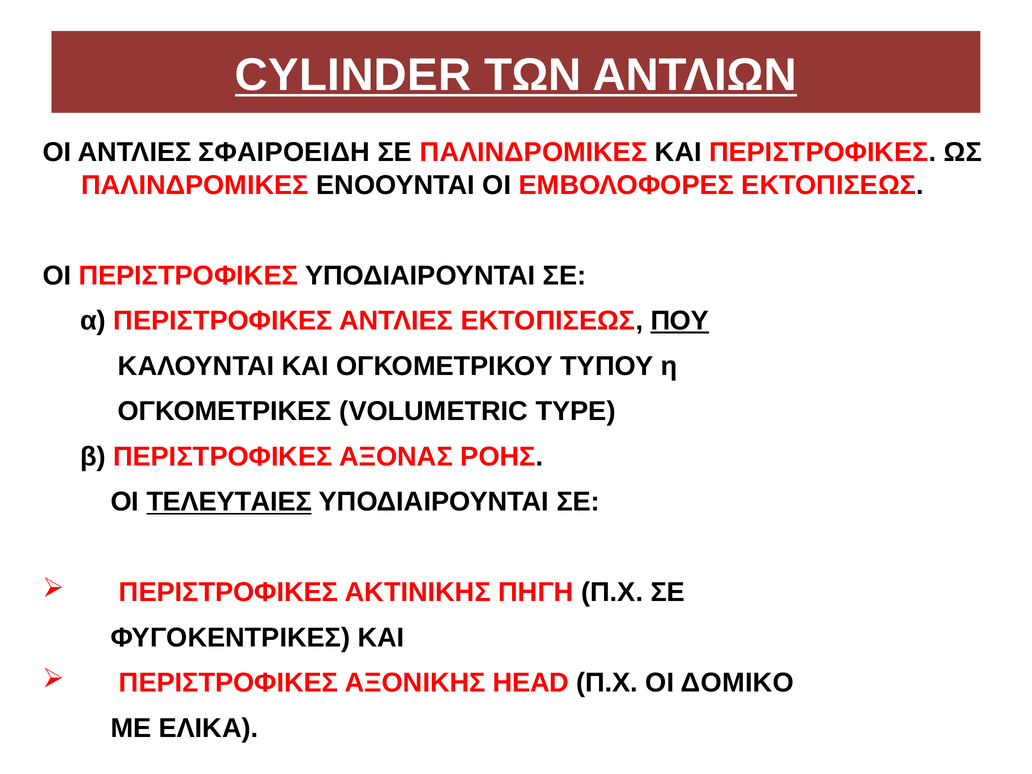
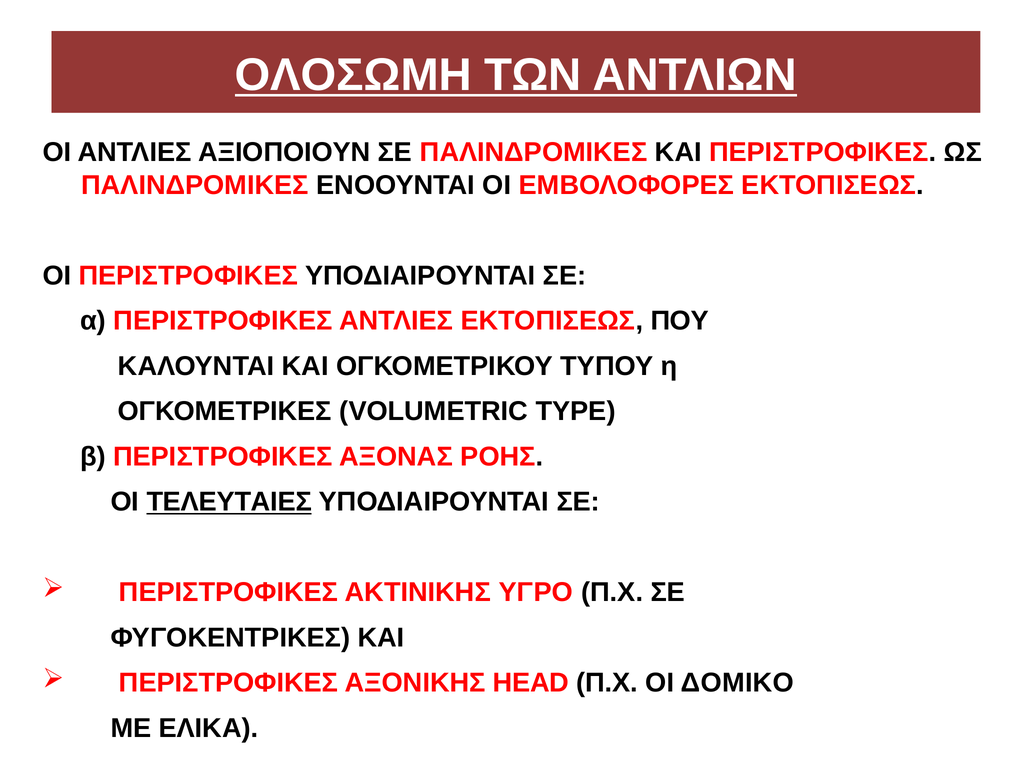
CYLINDER: CYLINDER -> ΟΛΟΣΩΜΗ
ΣΦΑΙΡΟΕΙΔΗ: ΣΦΑΙΡΟΕΙΔΗ -> ΑΞΙΟΠΟΙΟΥΝ
ΠΟΥ underline: present -> none
ΠΗΓΗ: ΠΗΓΗ -> ΥΓΡΟ
